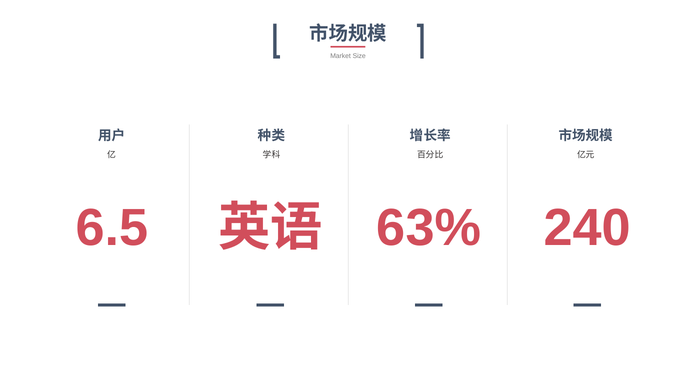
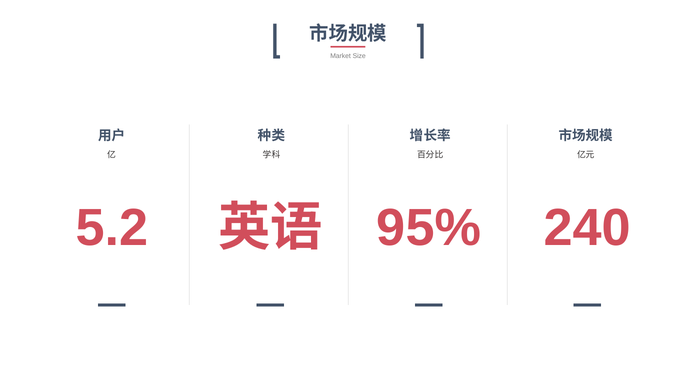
6.5: 6.5 -> 5.2
63%: 63% -> 95%
